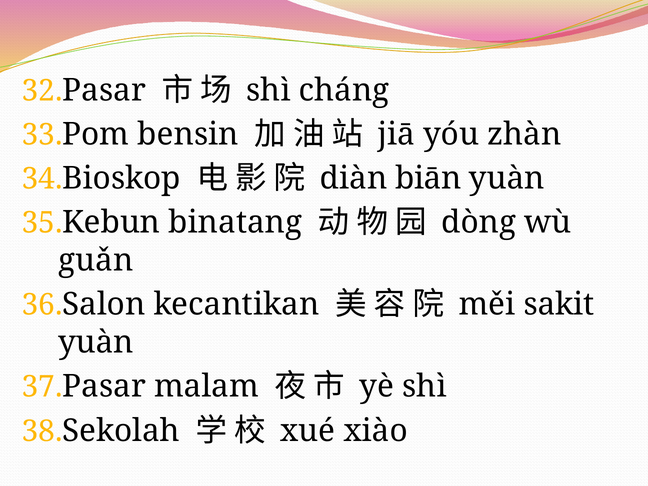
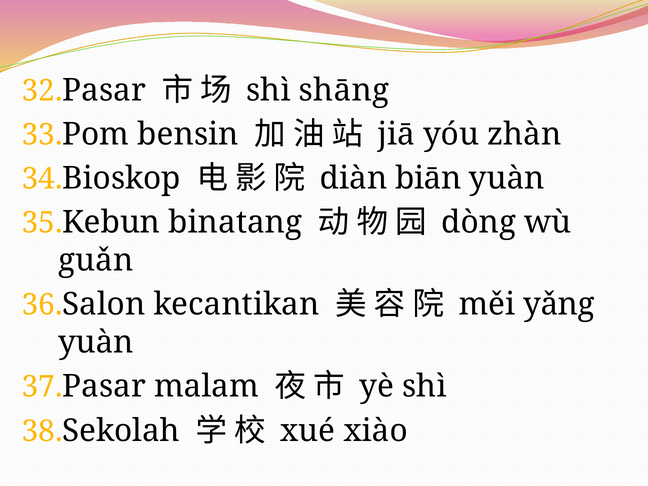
cháng: cháng -> shāng
sakit: sakit -> yǎng
